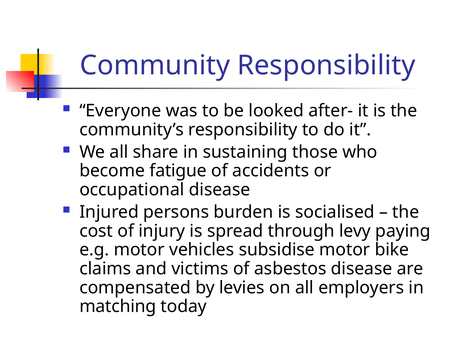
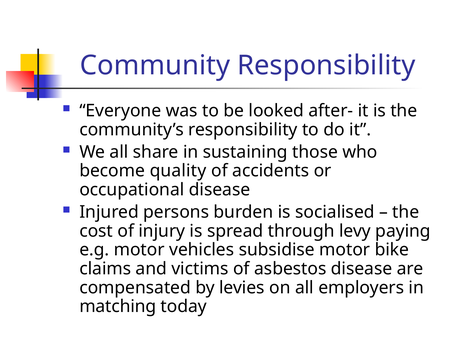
fatigue: fatigue -> quality
